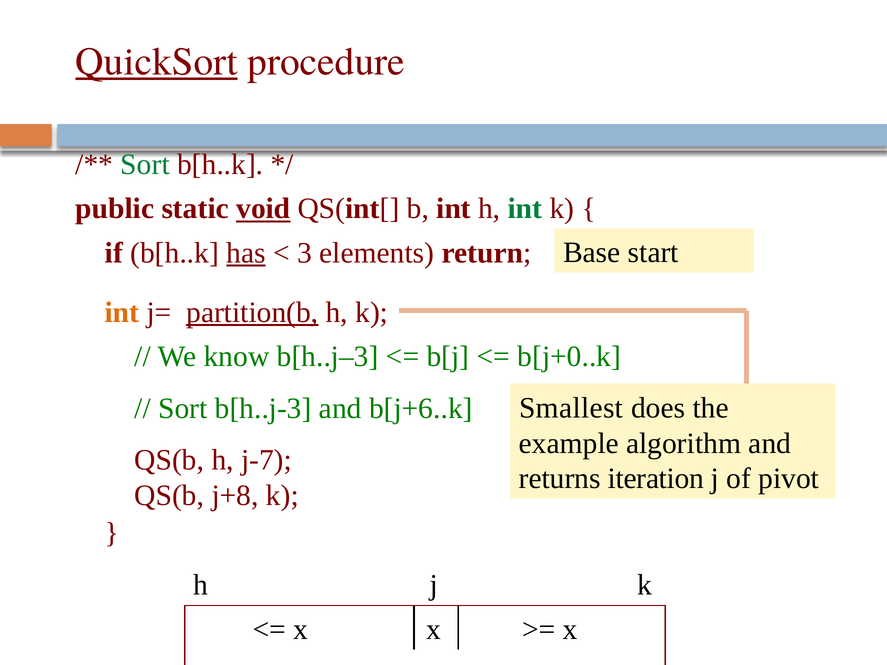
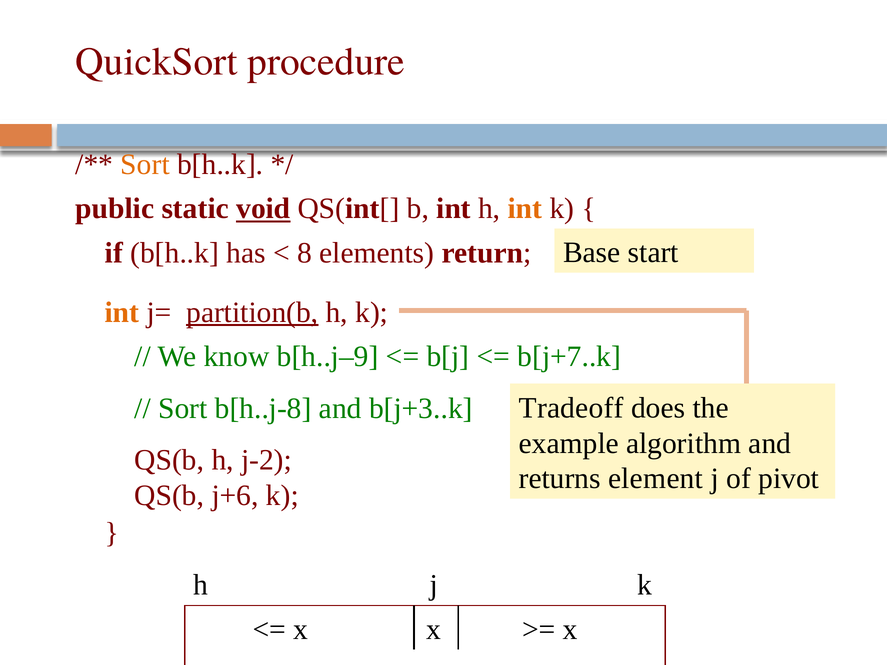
QuickSort underline: present -> none
Sort at (145, 165) colour: green -> orange
int at (525, 209) colour: green -> orange
has underline: present -> none
3: 3 -> 8
b[h..j–3: b[h..j–3 -> b[h..j–9
b[j+0..k: b[j+0..k -> b[j+7..k
Smallest: Smallest -> Tradeoff
b[h..j-3: b[h..j-3 -> b[h..j-8
b[j+6..k: b[j+6..k -> b[j+3..k
j-7: j-7 -> j-2
iteration: iteration -> element
j+8: j+8 -> j+6
